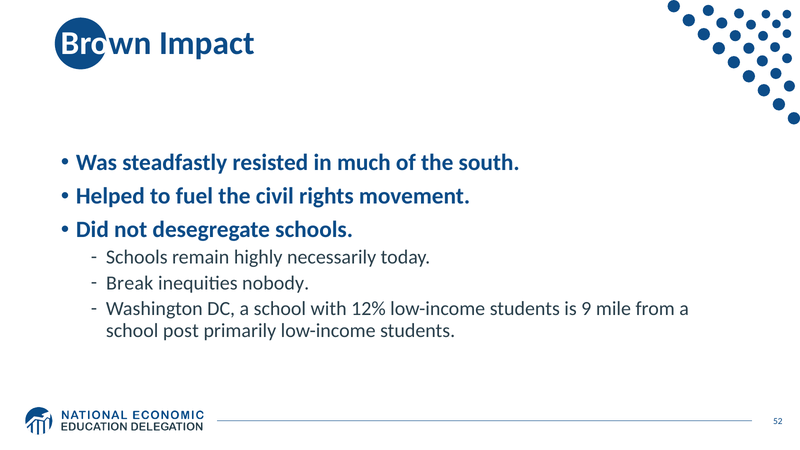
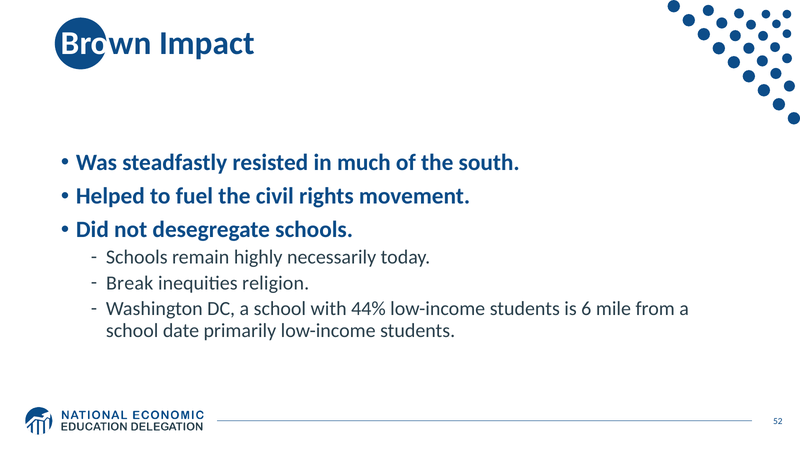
nobody: nobody -> religion
12%: 12% -> 44%
9: 9 -> 6
post: post -> date
